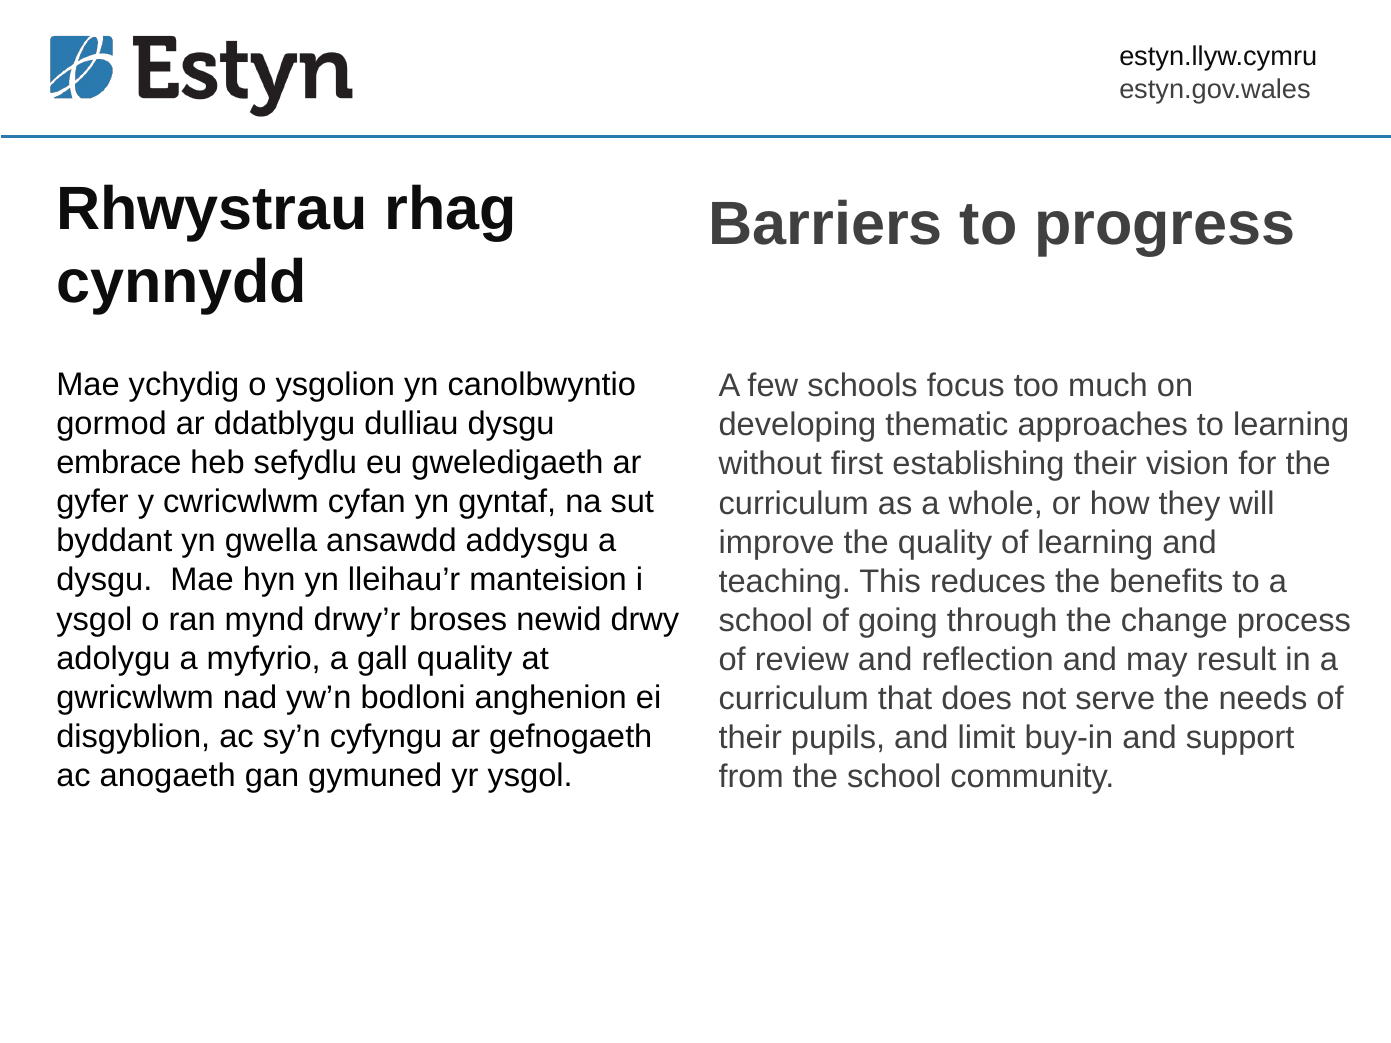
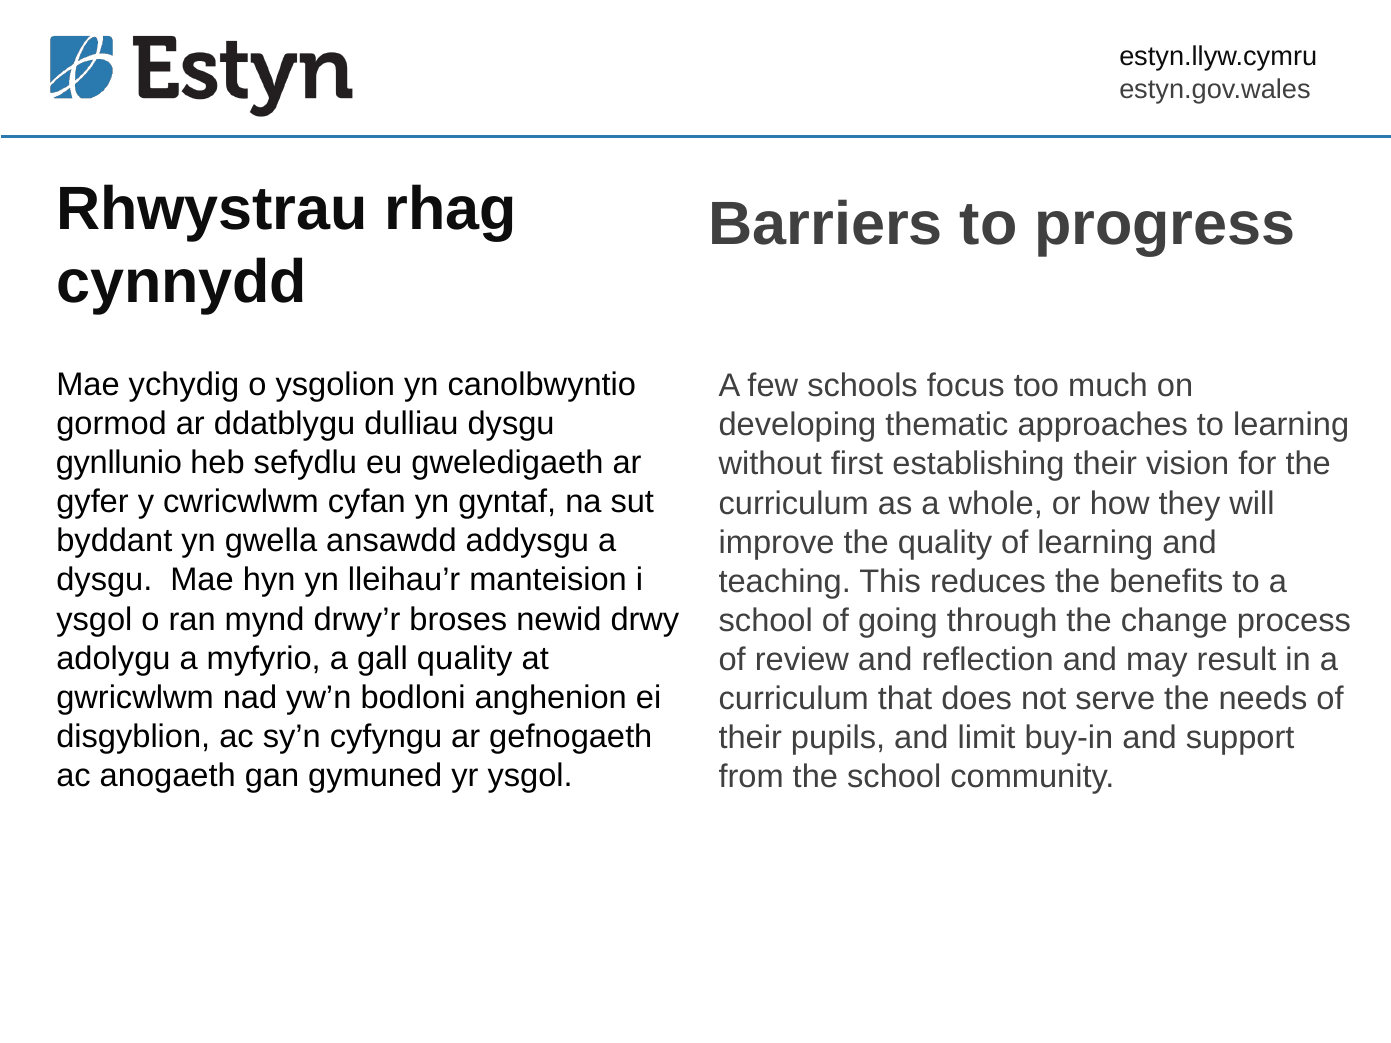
embrace: embrace -> gynllunio
